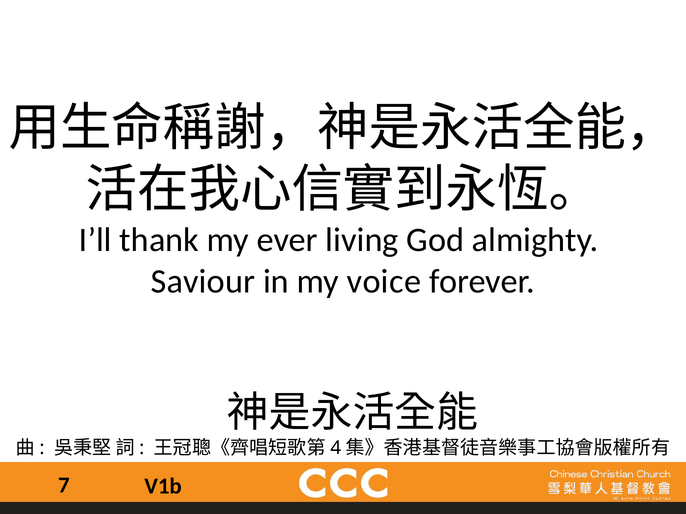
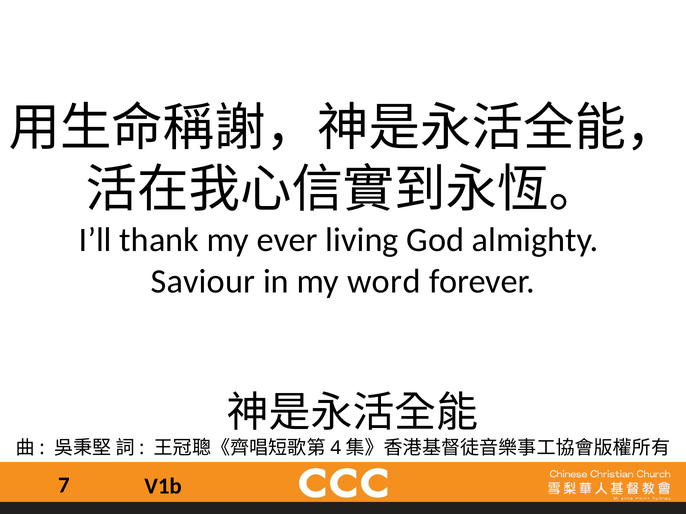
voice: voice -> word
